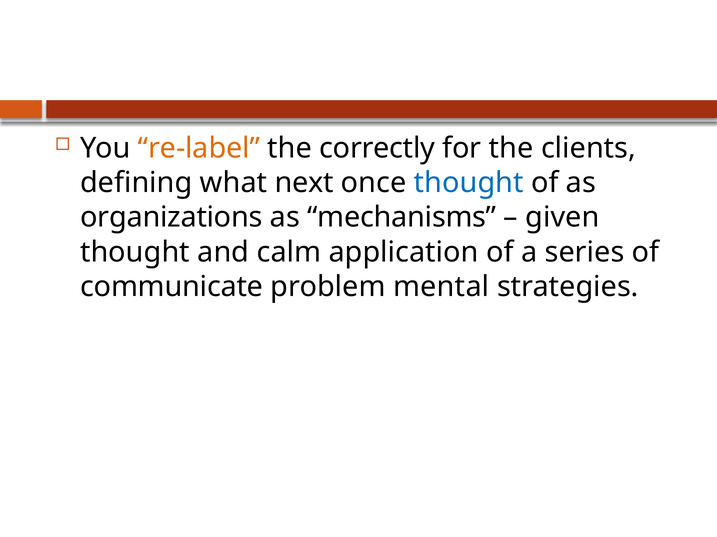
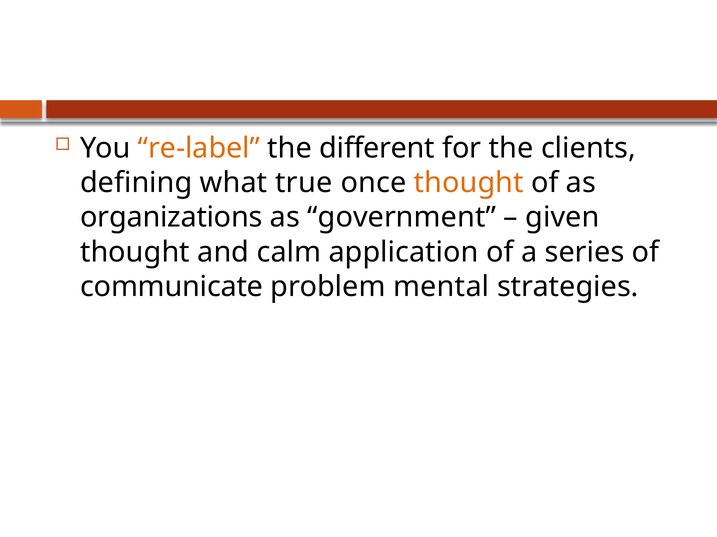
correctly: correctly -> different
next: next -> true
thought at (469, 183) colour: blue -> orange
mechanisms: mechanisms -> government
